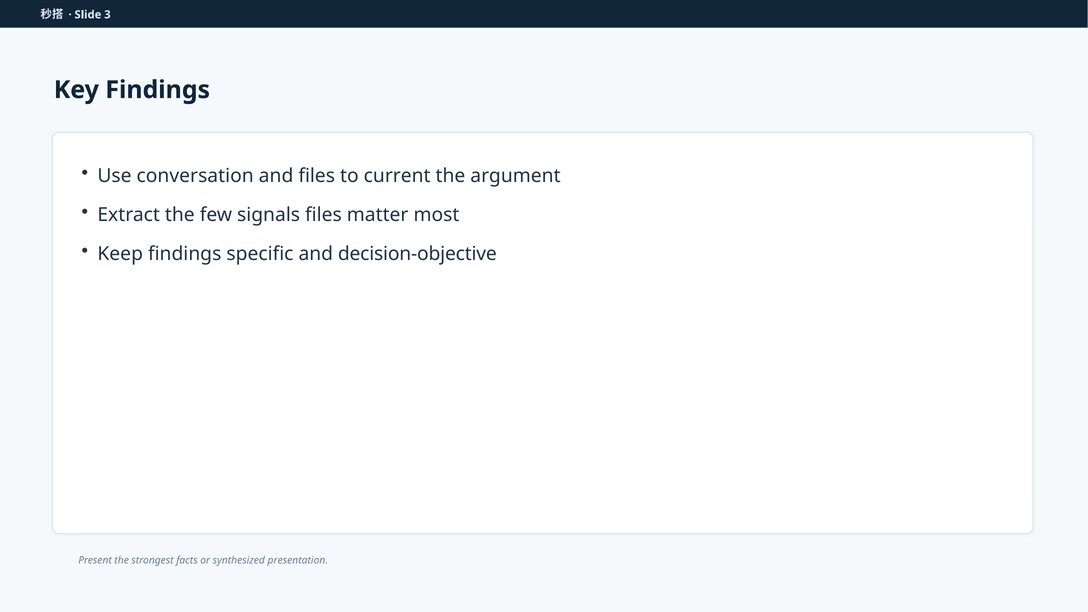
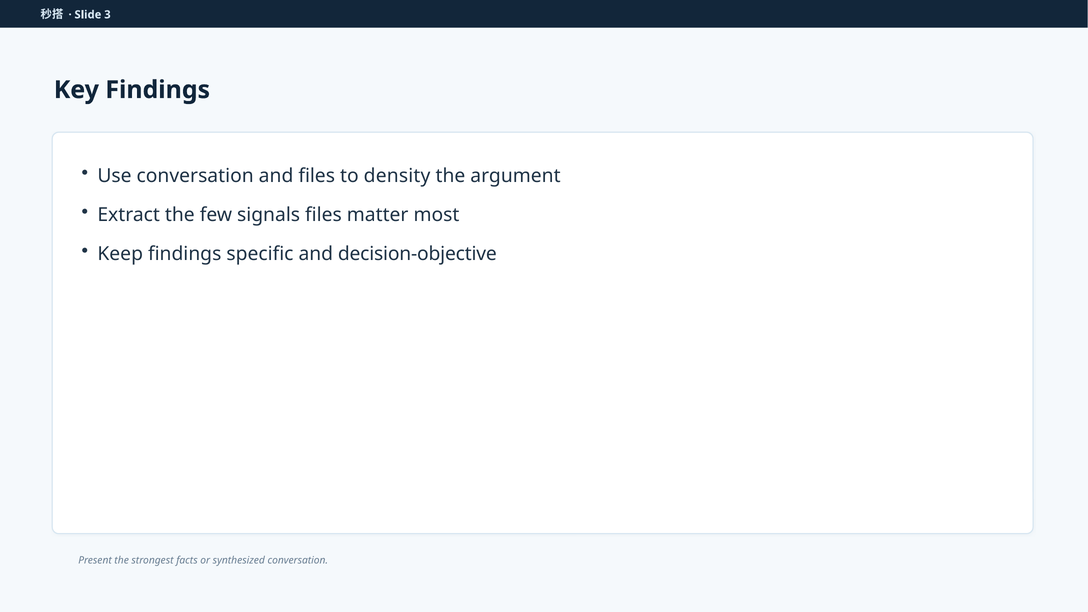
current: current -> density
synthesized presentation: presentation -> conversation
